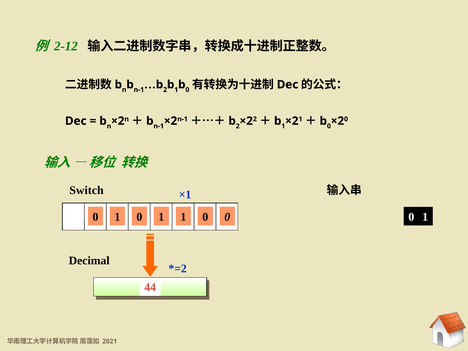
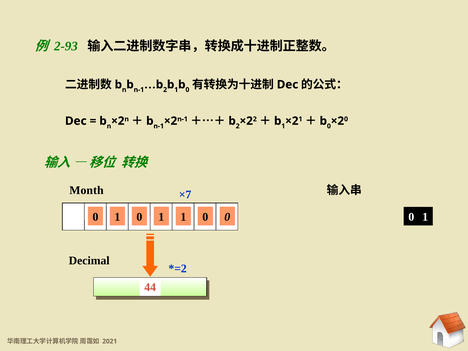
2-12: 2-12 -> 2-93
Switch: Switch -> Month
×1: ×1 -> ×7
